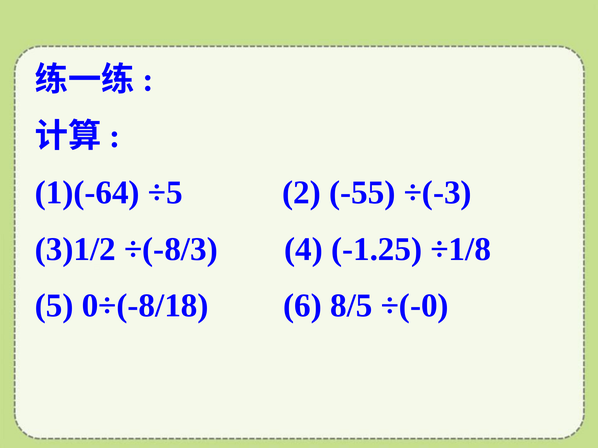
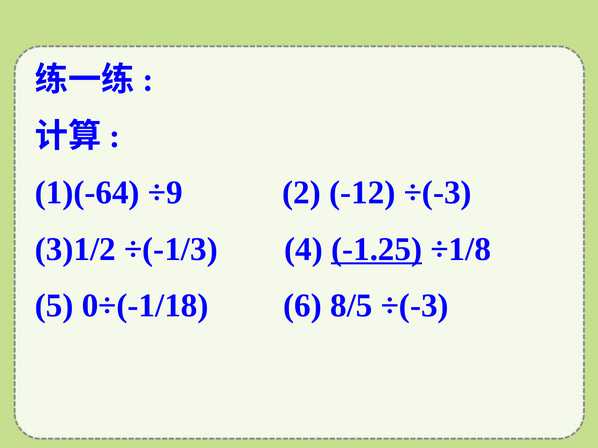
÷5: ÷5 -> ÷9
-55: -55 -> -12
÷(-8/3: ÷(-8/3 -> ÷(-1/3
-1.25 underline: none -> present
0÷(-8/18: 0÷(-8/18 -> 0÷(-1/18
8/5 ÷(-0: ÷(-0 -> ÷(-3
